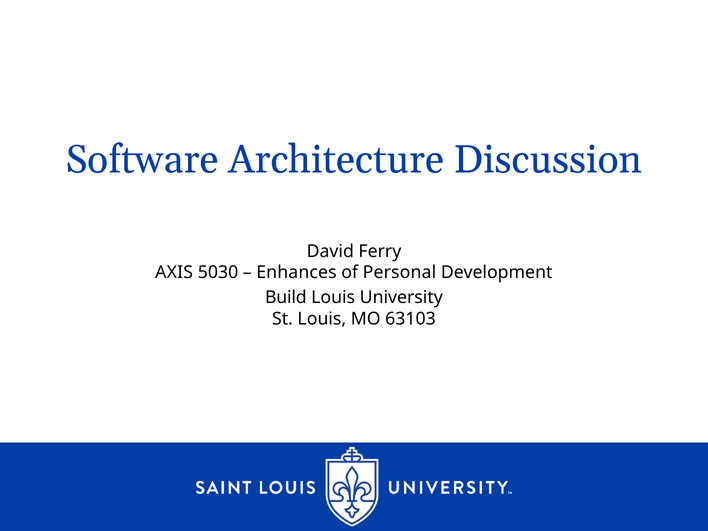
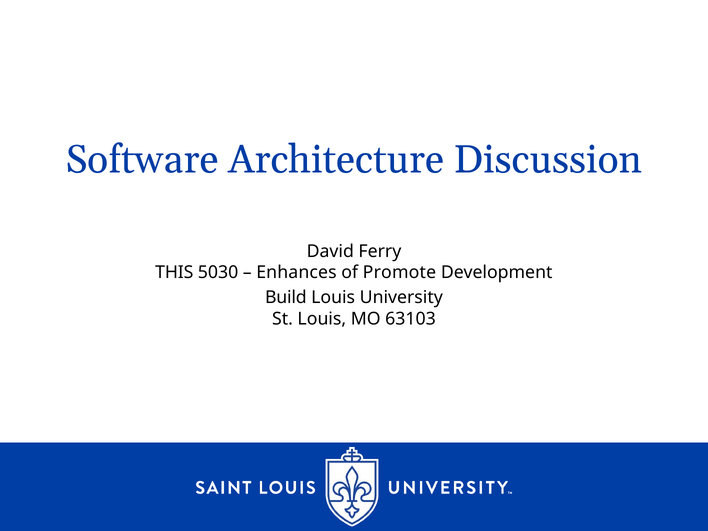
AXIS: AXIS -> THIS
Personal: Personal -> Promote
